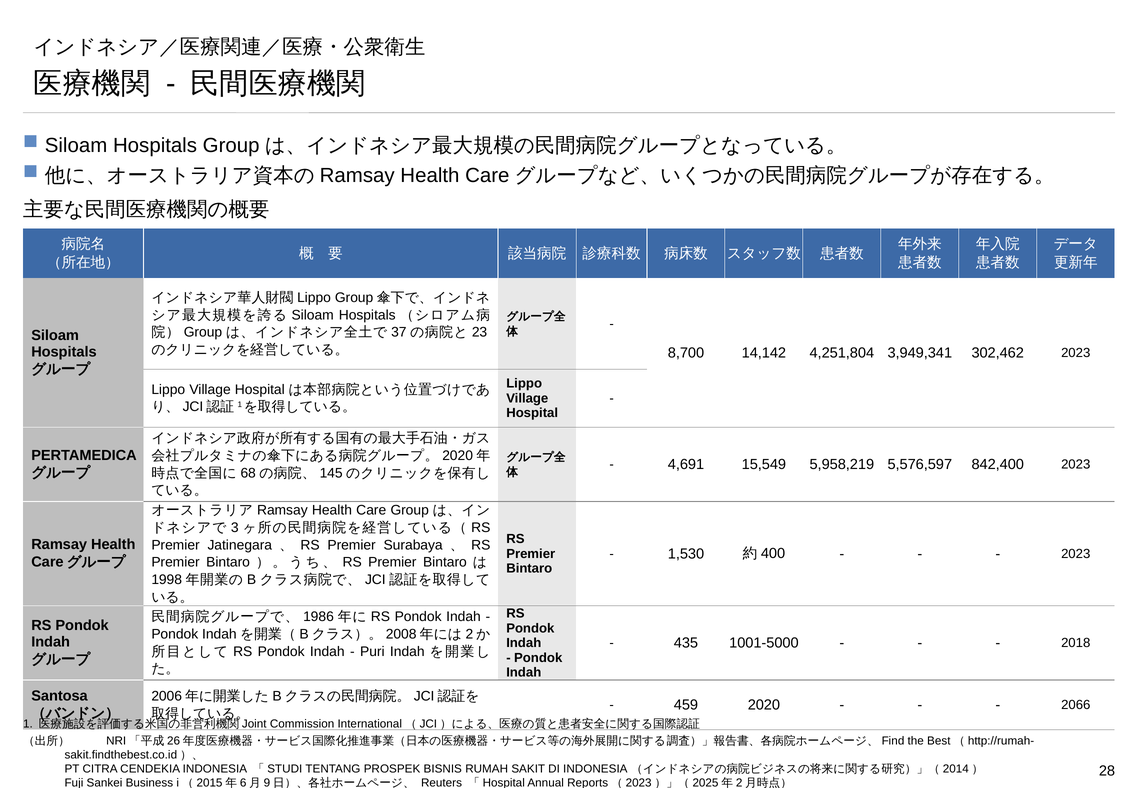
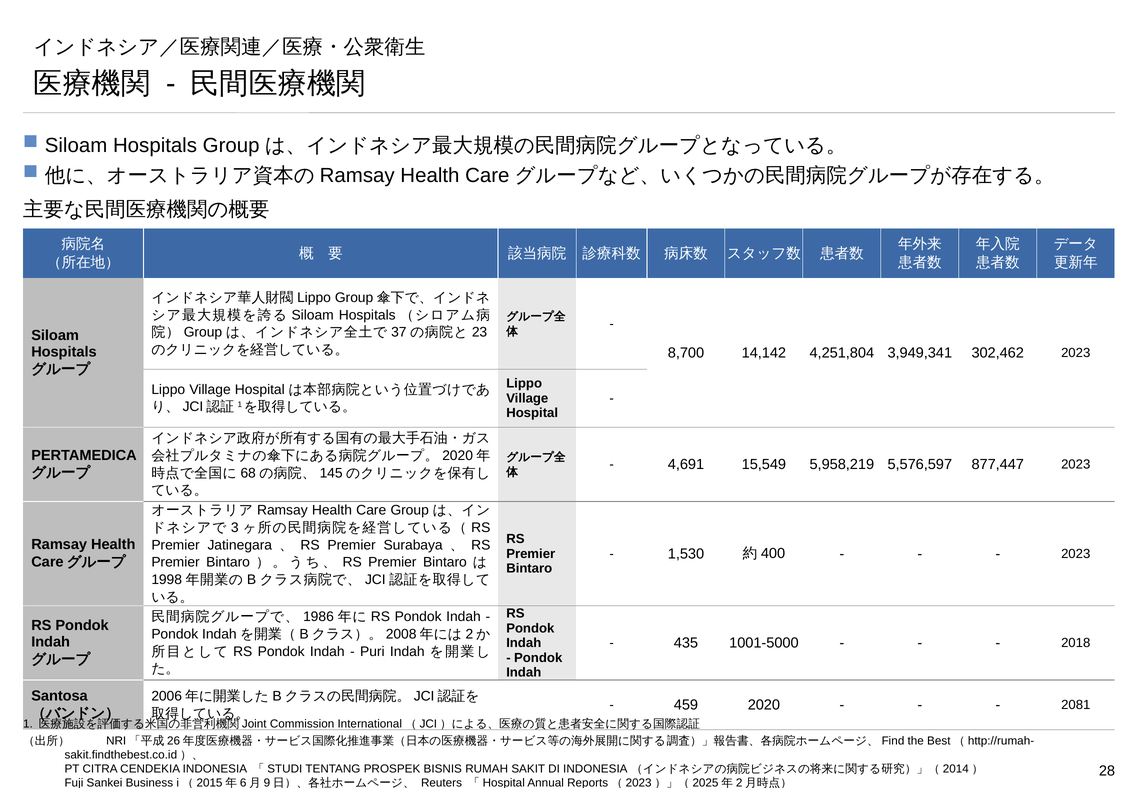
842,400: 842,400 -> 877,447
2066: 2066 -> 2081
